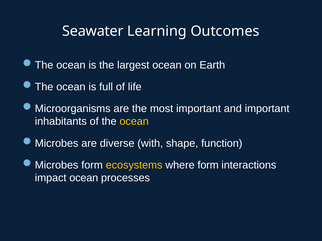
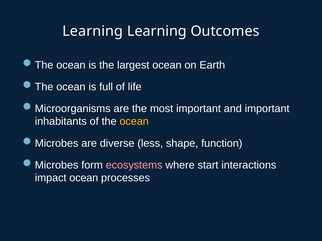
Seawater at (93, 31): Seawater -> Learning
with: with -> less
ecosystems colour: yellow -> pink
where form: form -> start
